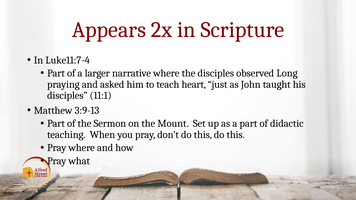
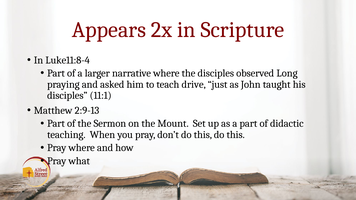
Luke11:7-4: Luke11:7-4 -> Luke11:8-4
heart: heart -> drive
3:9-13: 3:9-13 -> 2:9-13
